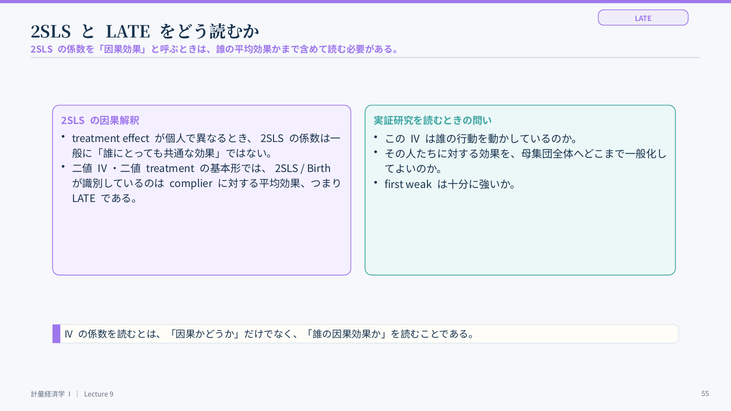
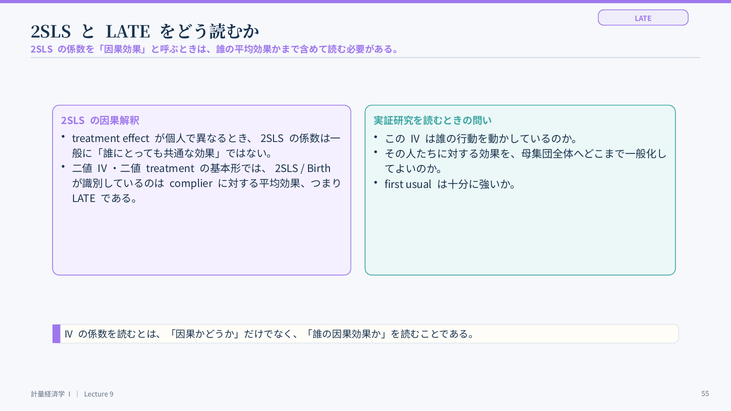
weak: weak -> usual
